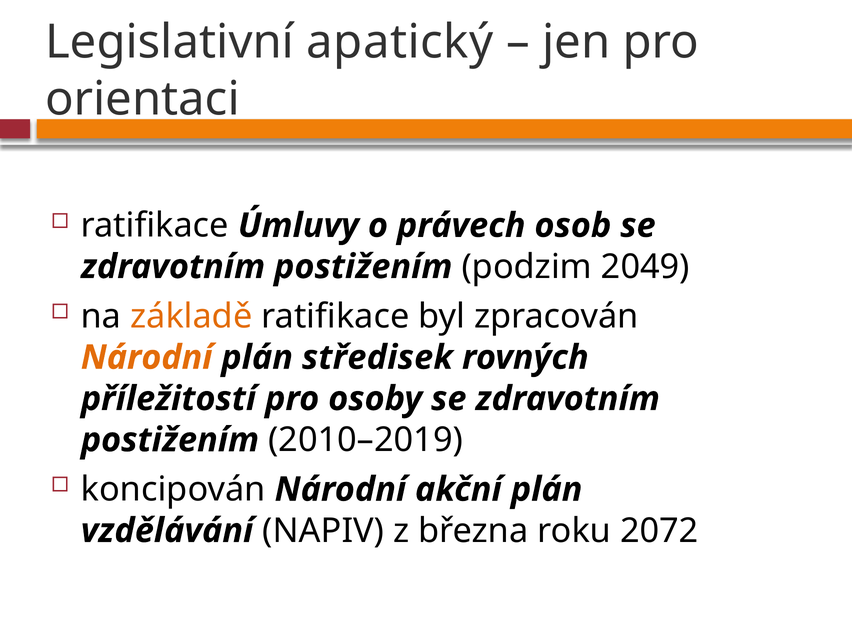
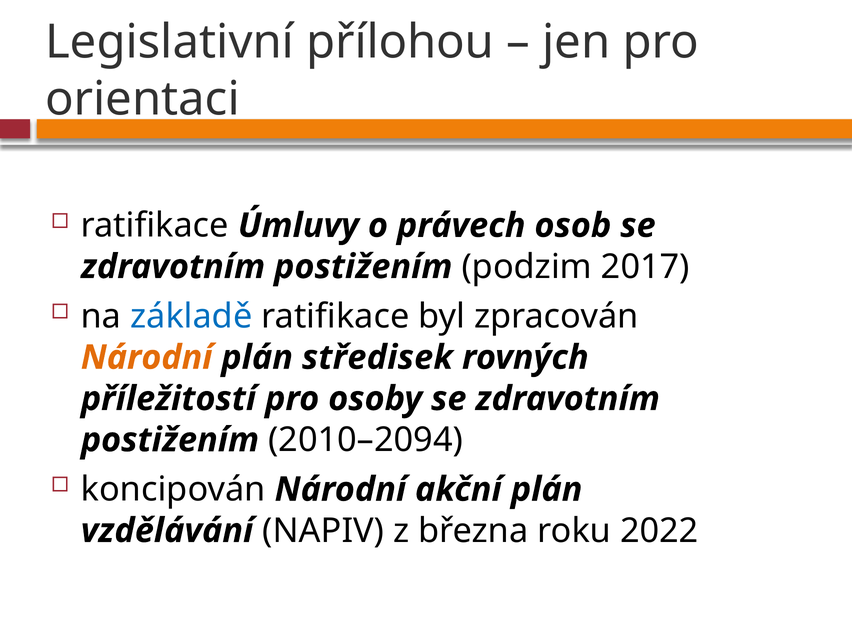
apatický: apatický -> přílohou
2049: 2049 -> 2017
základě colour: orange -> blue
2010–2019: 2010–2019 -> 2010–2094
2072: 2072 -> 2022
